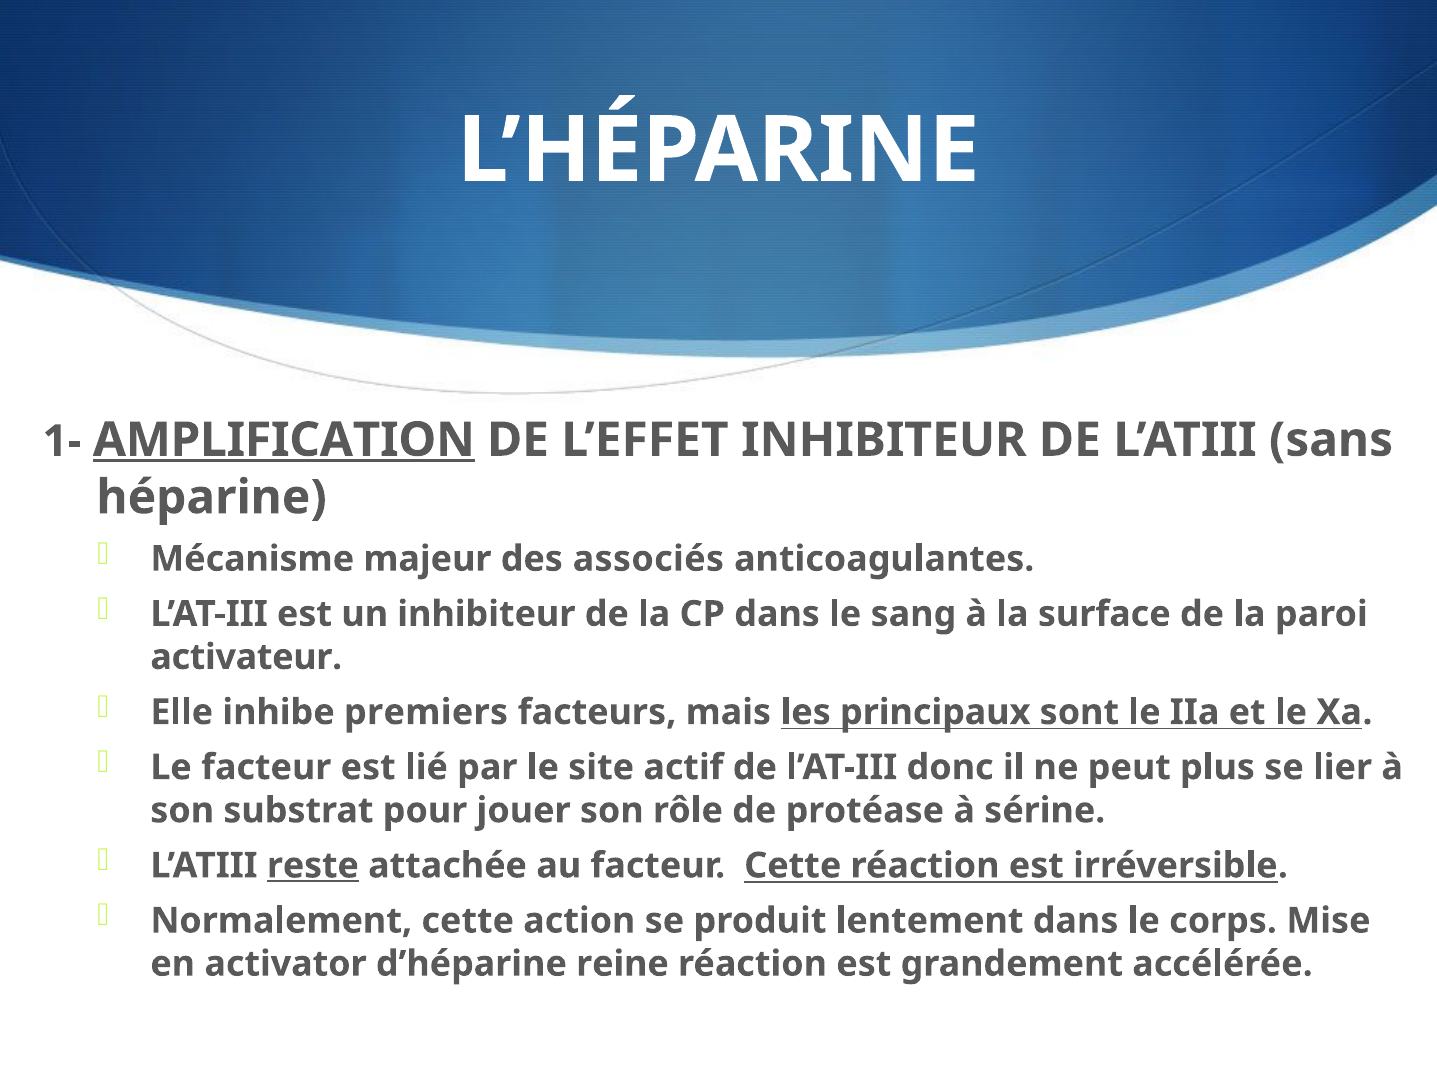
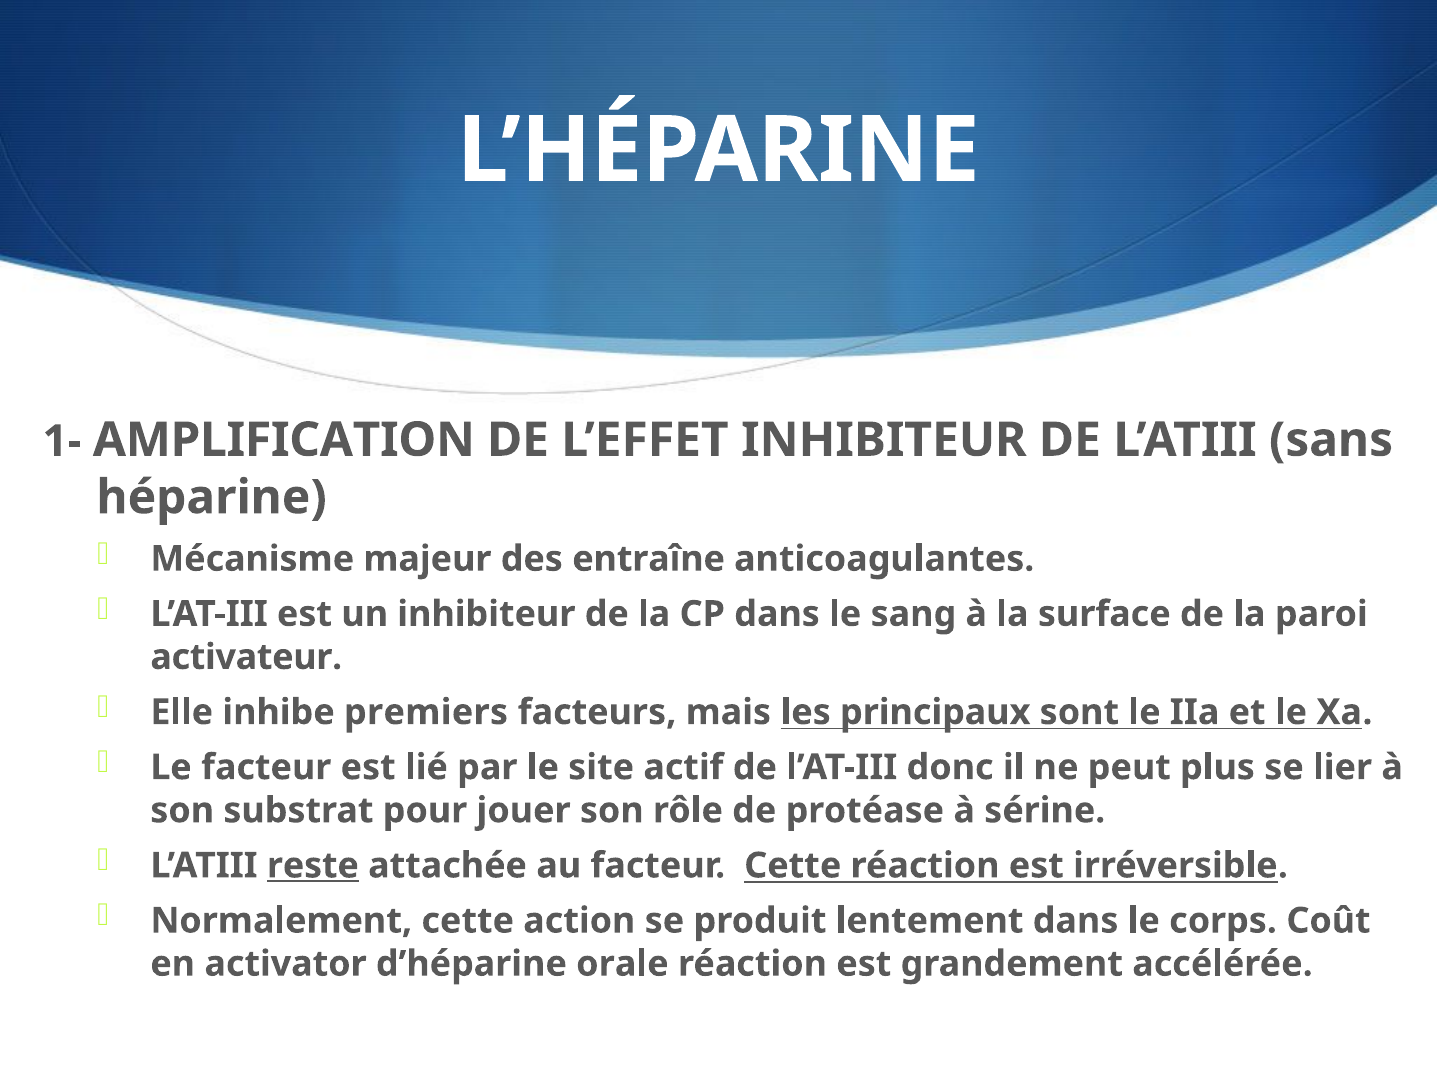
AMPLIFICATION underline: present -> none
associés: associés -> entraîne
Mise: Mise -> Coût
reine: reine -> orale
